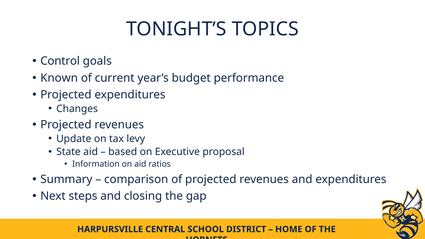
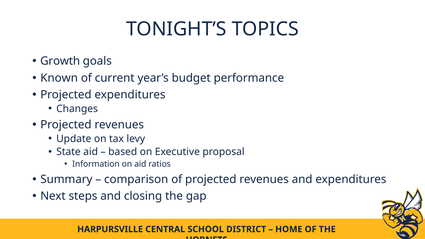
Control: Control -> Growth
